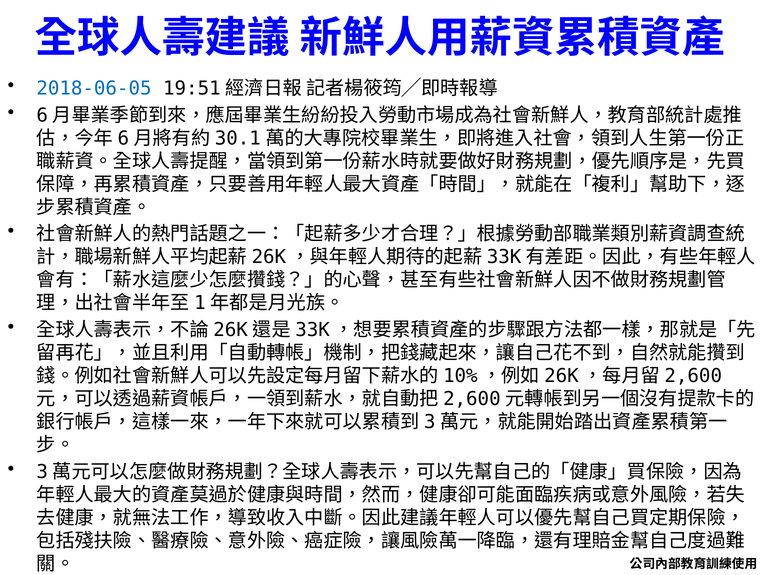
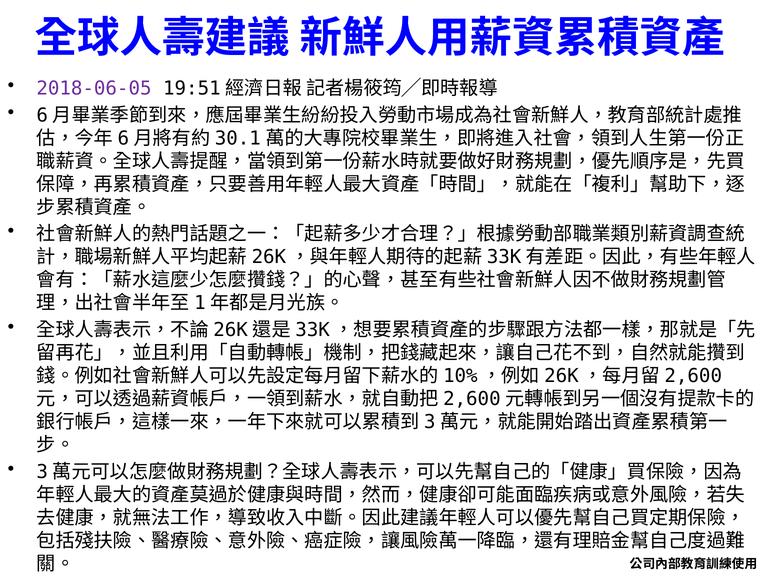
2018-06-05 colour: blue -> purple
